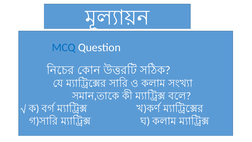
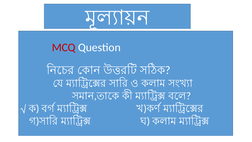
MCQ colour: blue -> red
